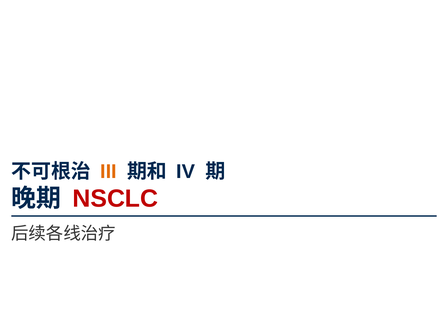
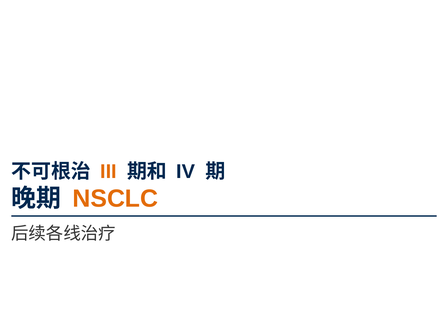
NSCLC colour: red -> orange
